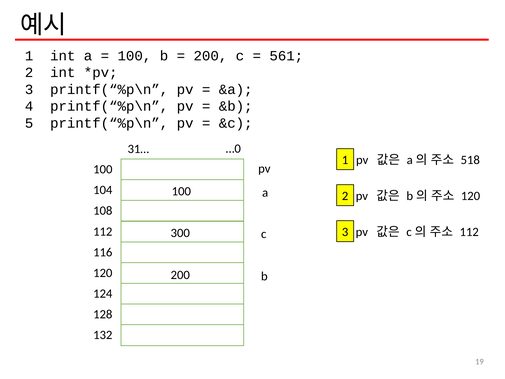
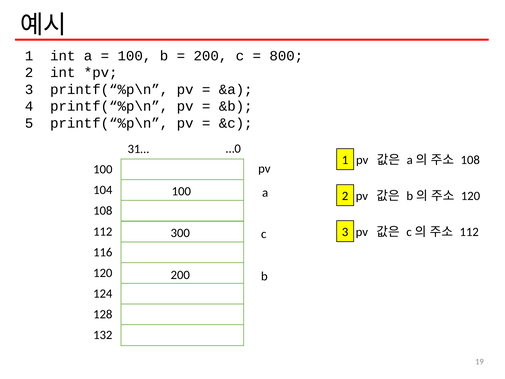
561: 561 -> 800
518 at (470, 160): 518 -> 108
